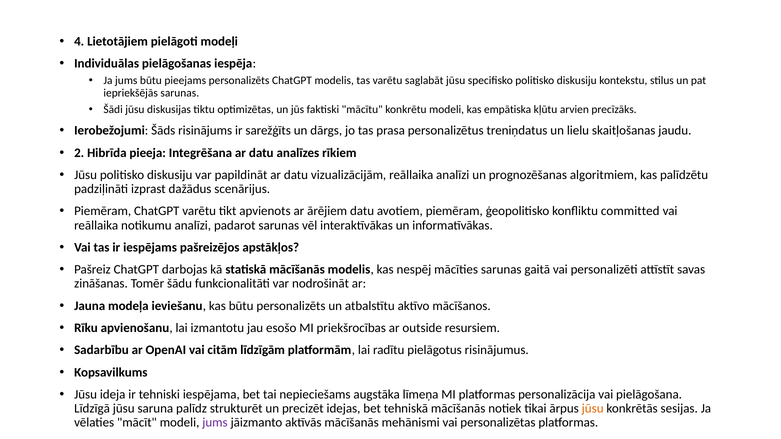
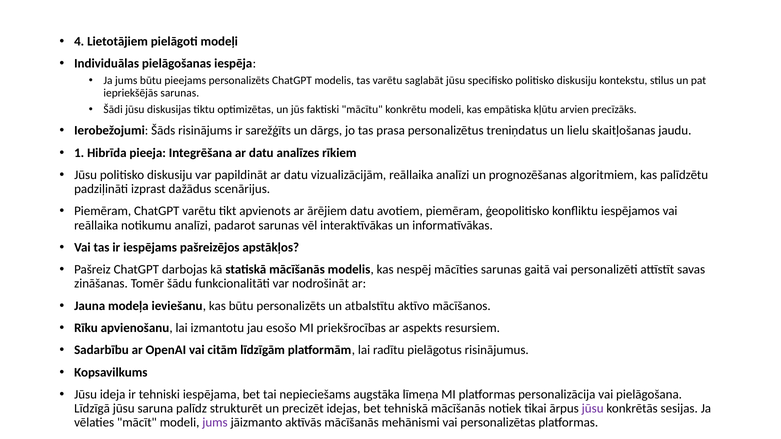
2: 2 -> 1
committed: committed -> iespējamos
outside: outside -> aspekts
jūsu at (593, 409) colour: orange -> purple
